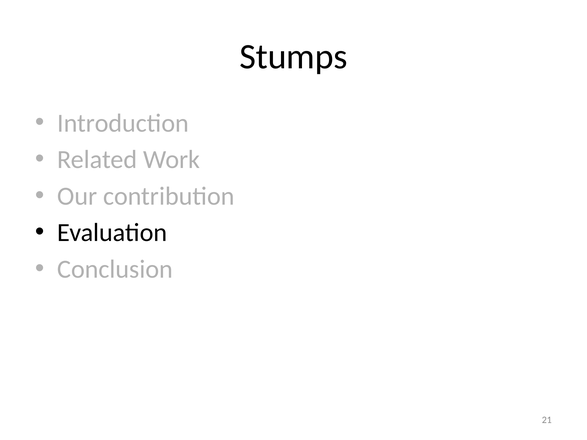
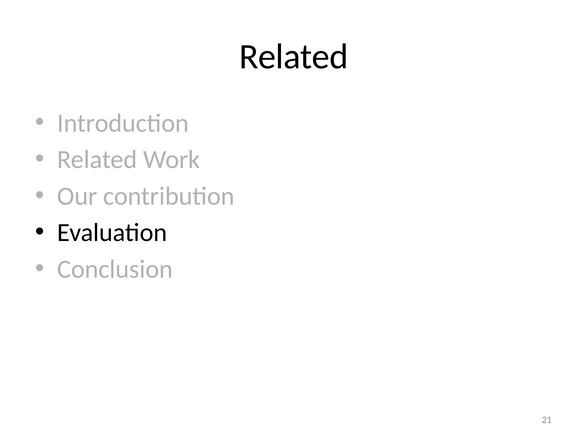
Stumps at (294, 57): Stumps -> Related
